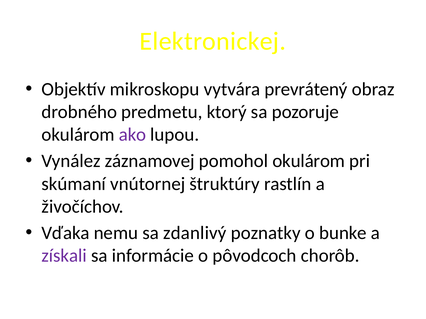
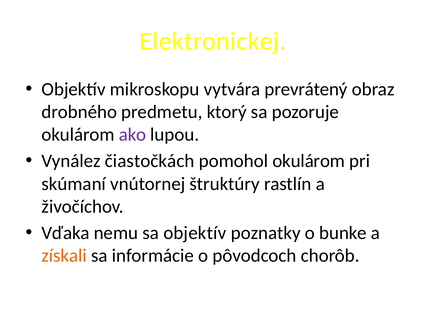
záznamovej: záznamovej -> čiastočkách
sa zdanlivý: zdanlivý -> objektív
získali colour: purple -> orange
